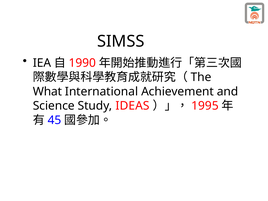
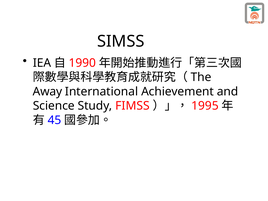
What: What -> Away
IDEAS: IDEAS -> FIMSS
